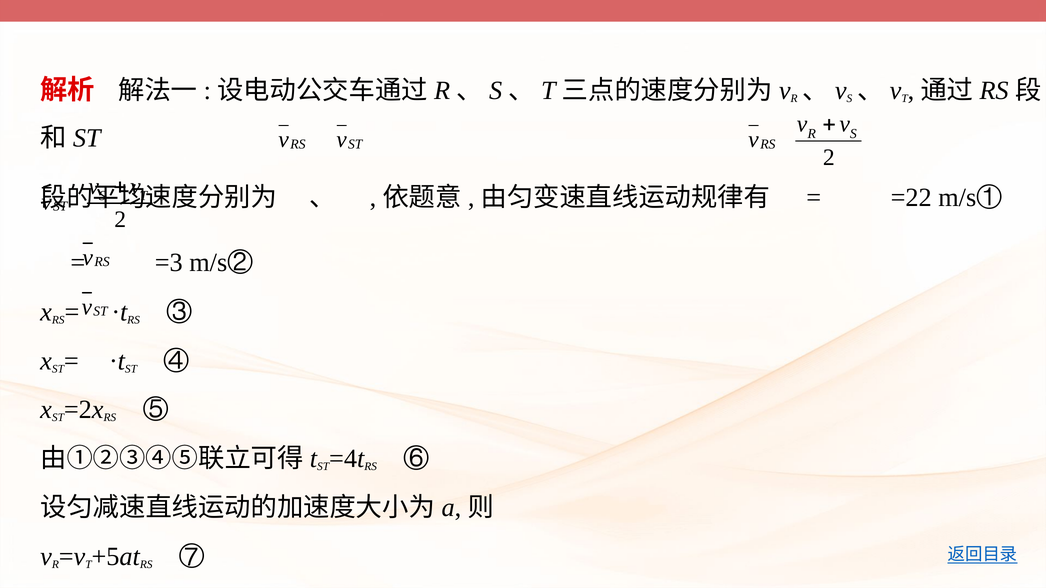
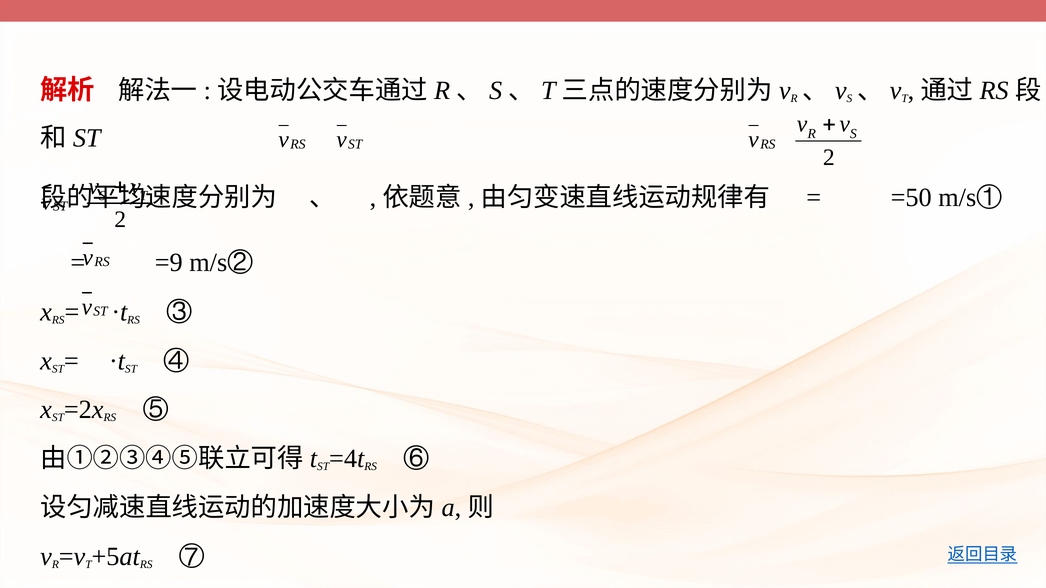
=22: =22 -> =50
=3: =3 -> =9
